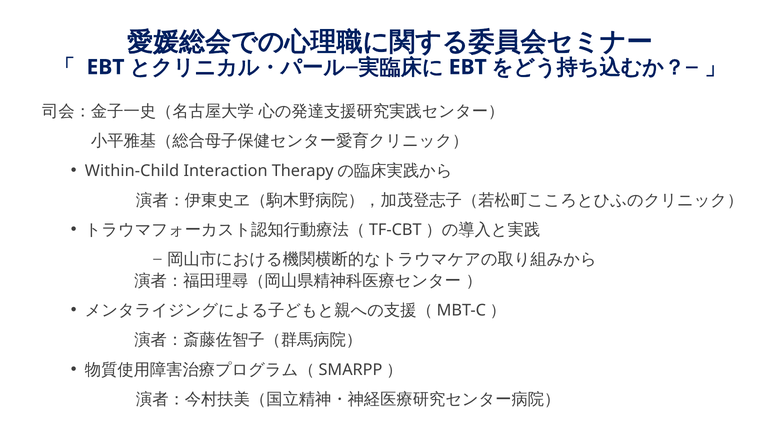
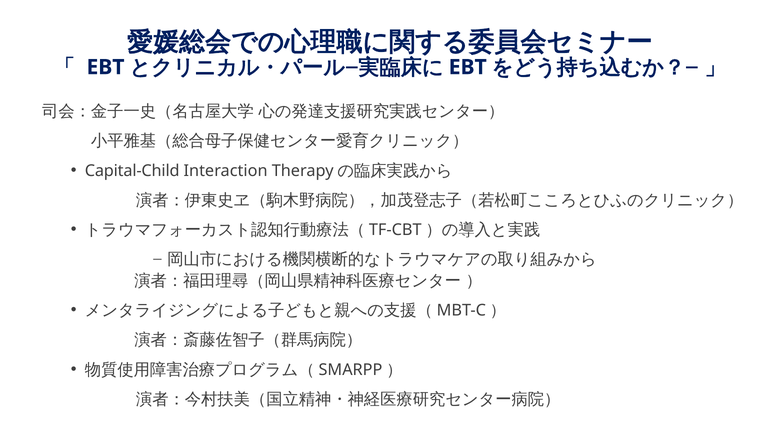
Within-Child: Within-Child -> Capital-Child
